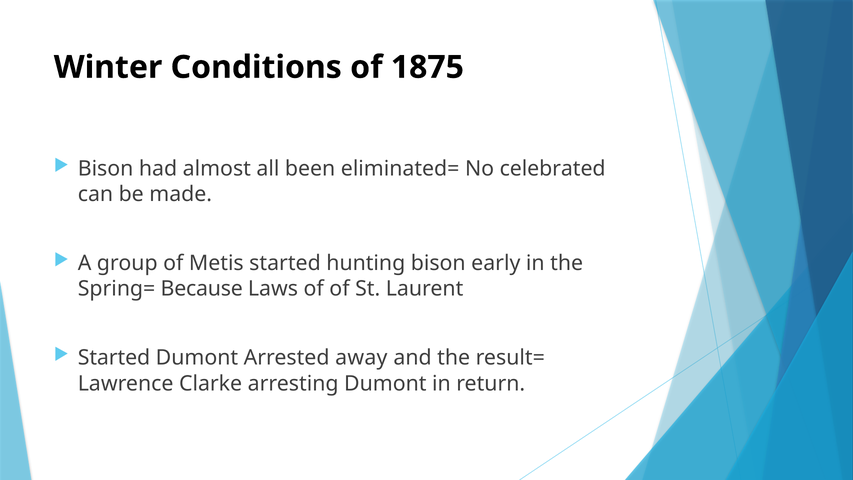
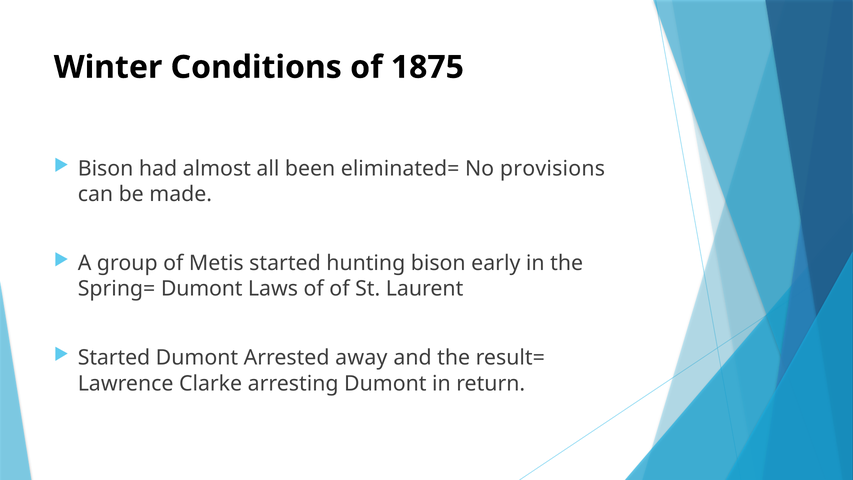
celebrated: celebrated -> provisions
Spring= Because: Because -> Dumont
